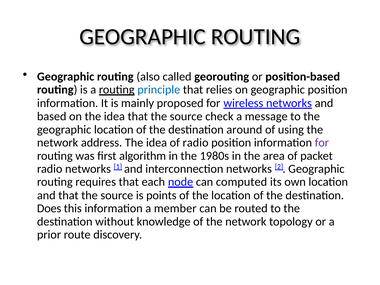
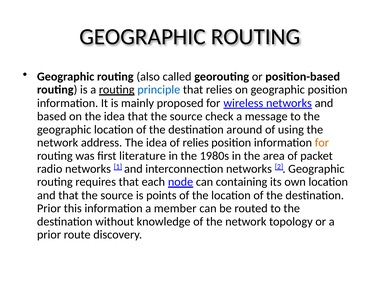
of radio: radio -> relies
for at (322, 143) colour: purple -> orange
algorithm: algorithm -> literature
computed: computed -> containing
Does at (49, 208): Does -> Prior
